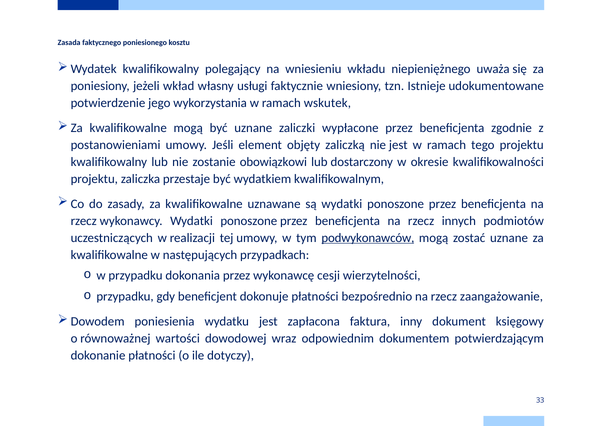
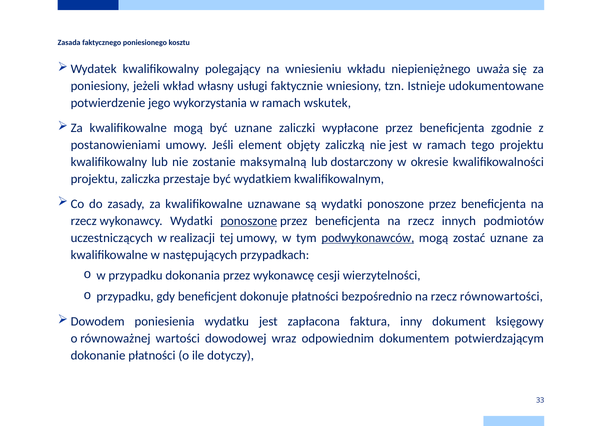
obowiązkowi: obowiązkowi -> maksymalną
ponoszone at (249, 221) underline: none -> present
zaangażowanie: zaangażowanie -> równowartości
